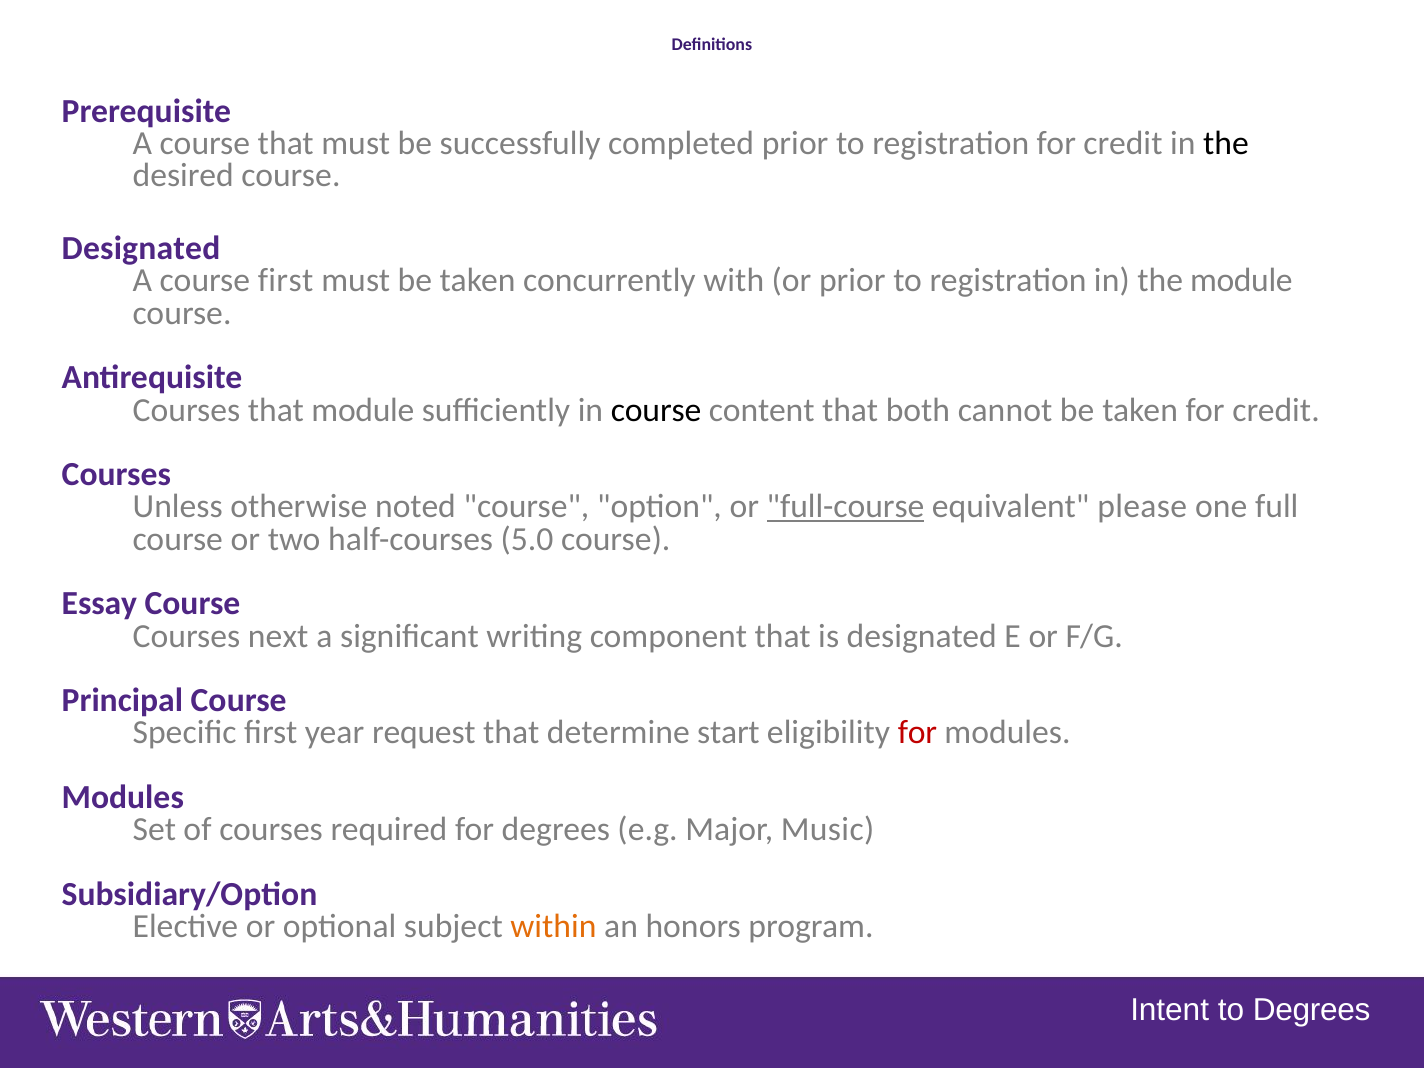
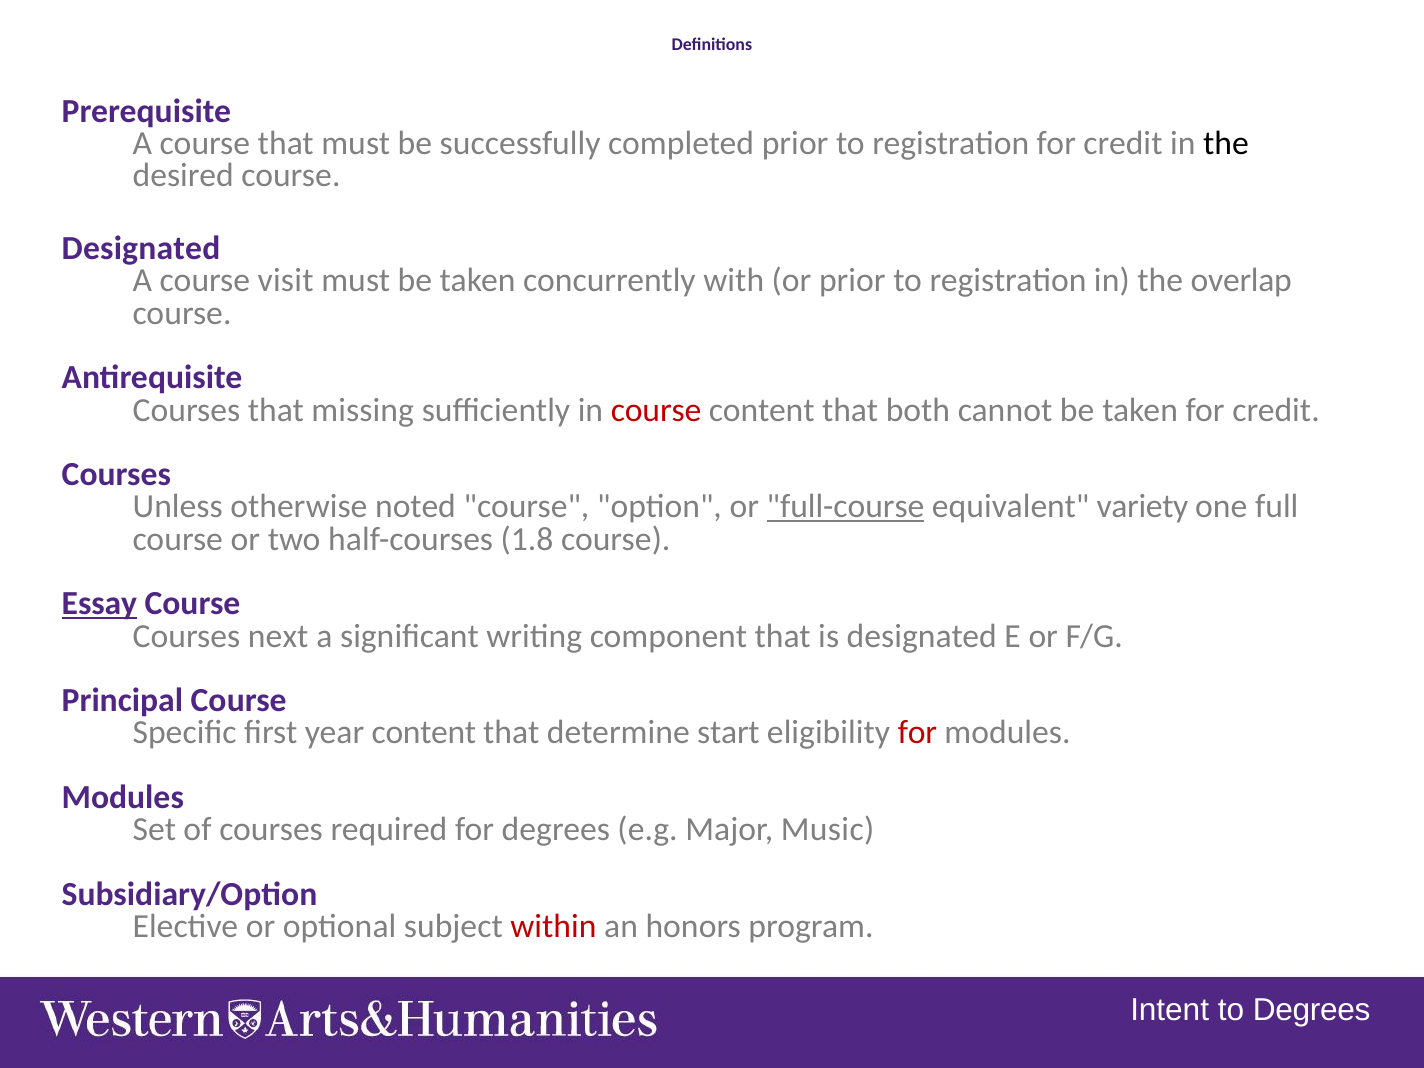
course first: first -> visit
the module: module -> overlap
that module: module -> missing
course at (656, 410) colour: black -> red
please: please -> variety
5.0: 5.0 -> 1.8
Essay underline: none -> present
year request: request -> content
within colour: orange -> red
